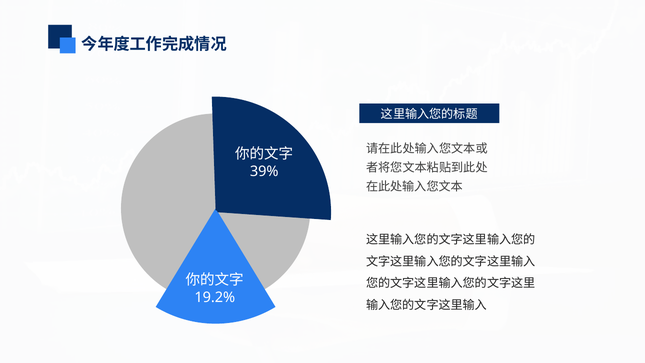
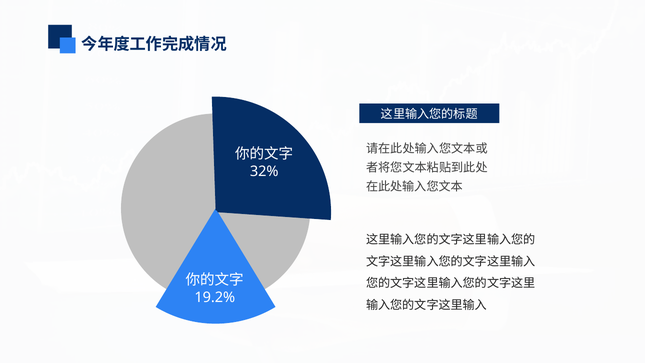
39%: 39% -> 32%
